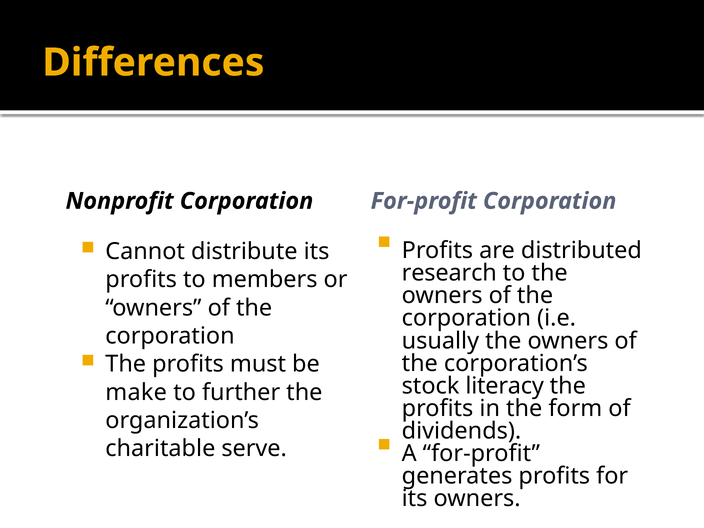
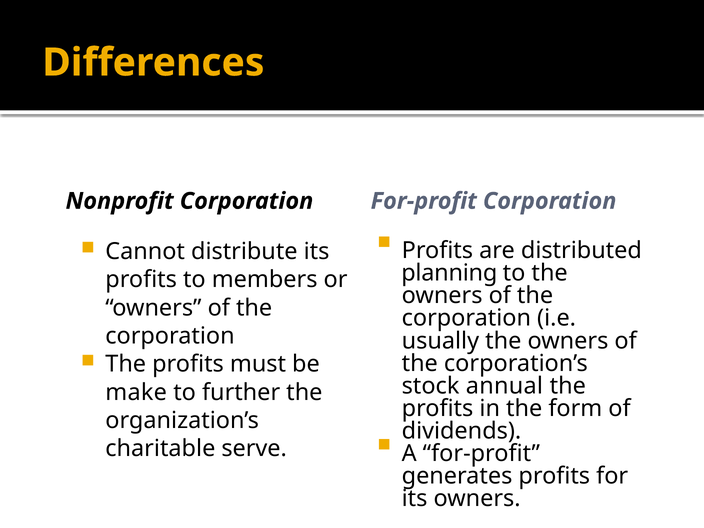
research: research -> planning
literacy: literacy -> annual
